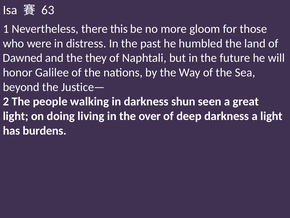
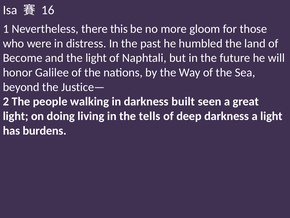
63: 63 -> 16
Dawned: Dawned -> Become
the they: they -> light
shun: shun -> built
over: over -> tells
